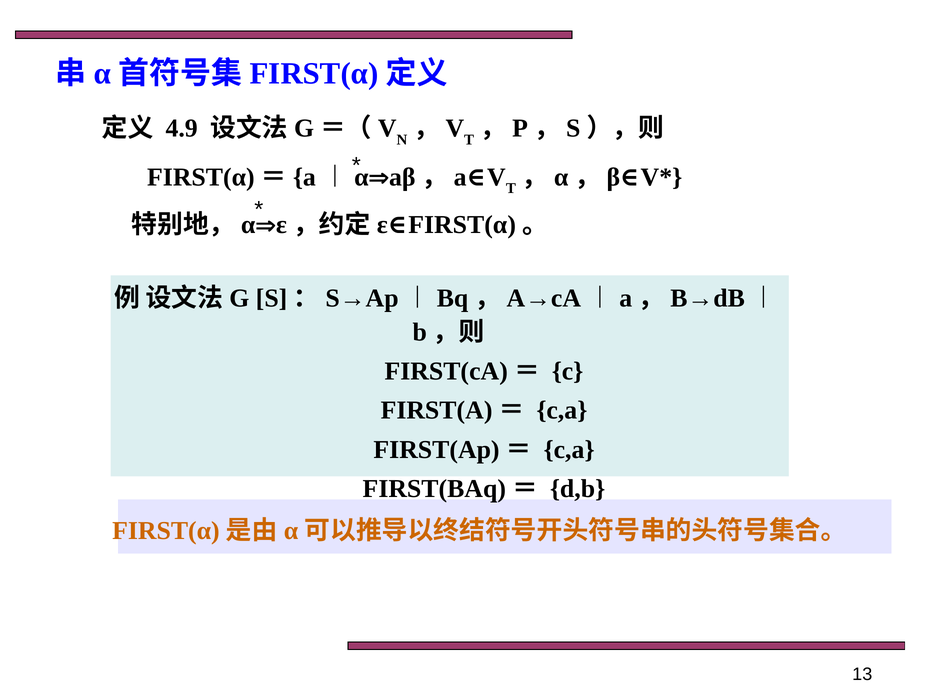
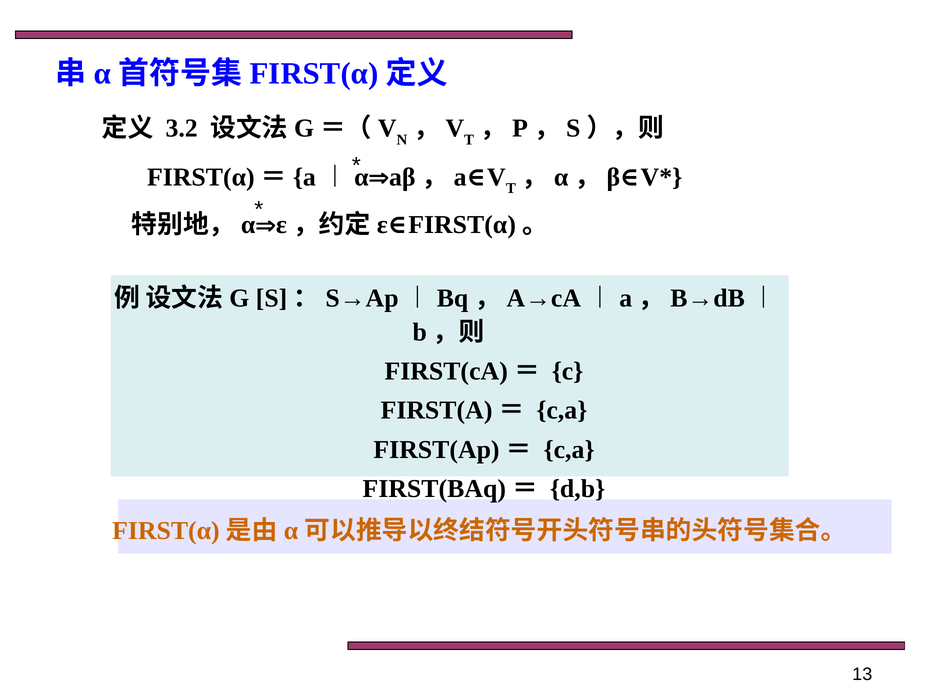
4.9: 4.9 -> 3.2
